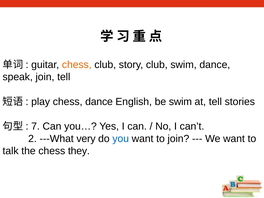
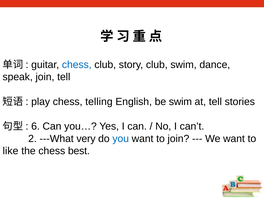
chess at (77, 65) colour: orange -> blue
chess dance: dance -> telling
7: 7 -> 6
talk: talk -> like
they: they -> best
